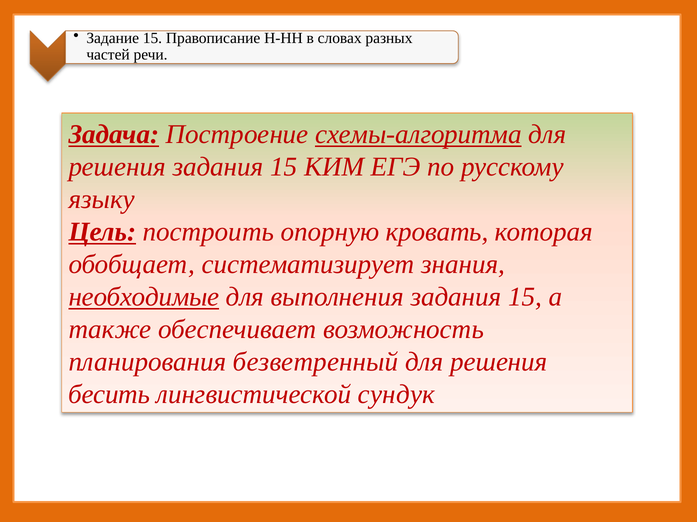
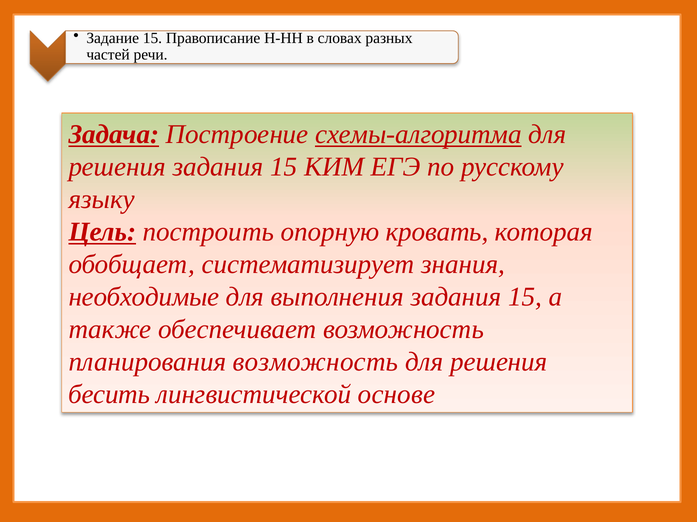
необходимые underline: present -> none
планирования безветренный: безветренный -> возможность
сундук: сундук -> основе
